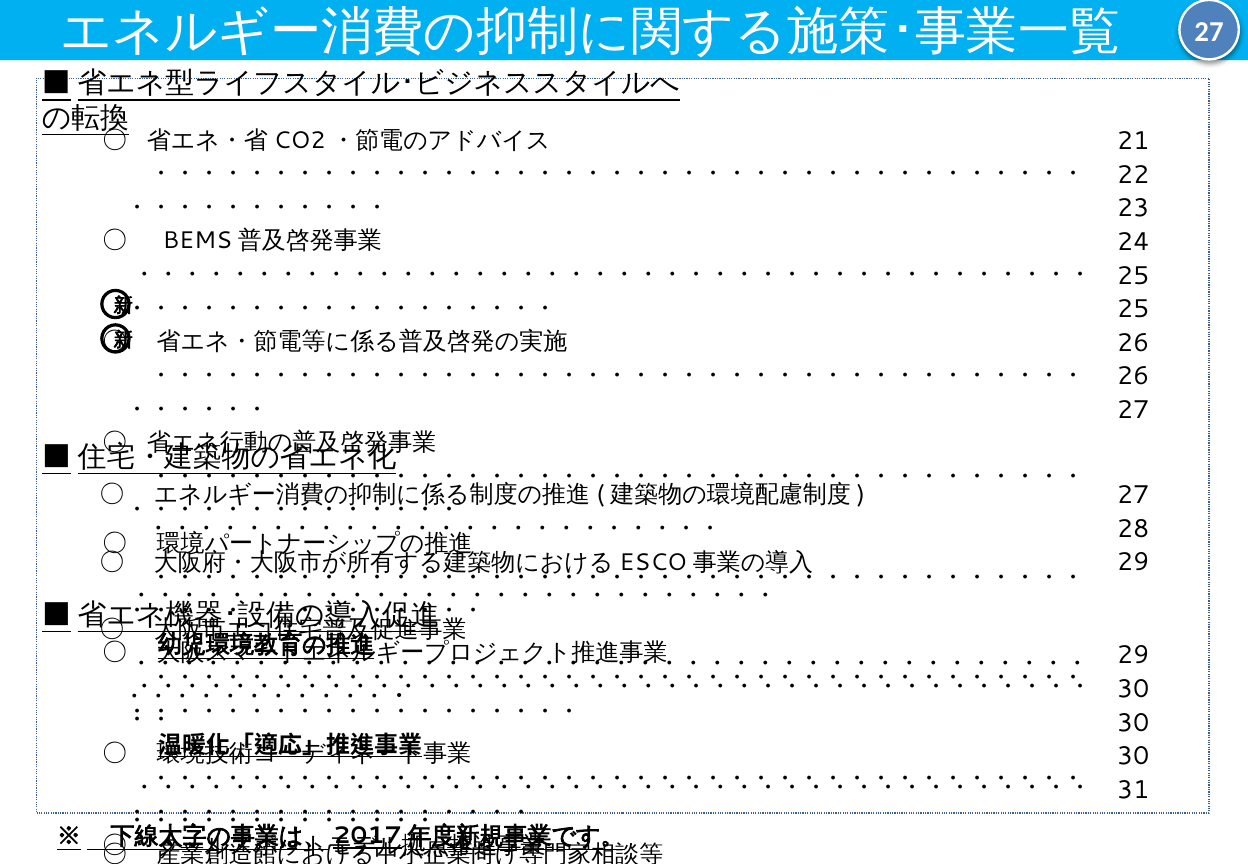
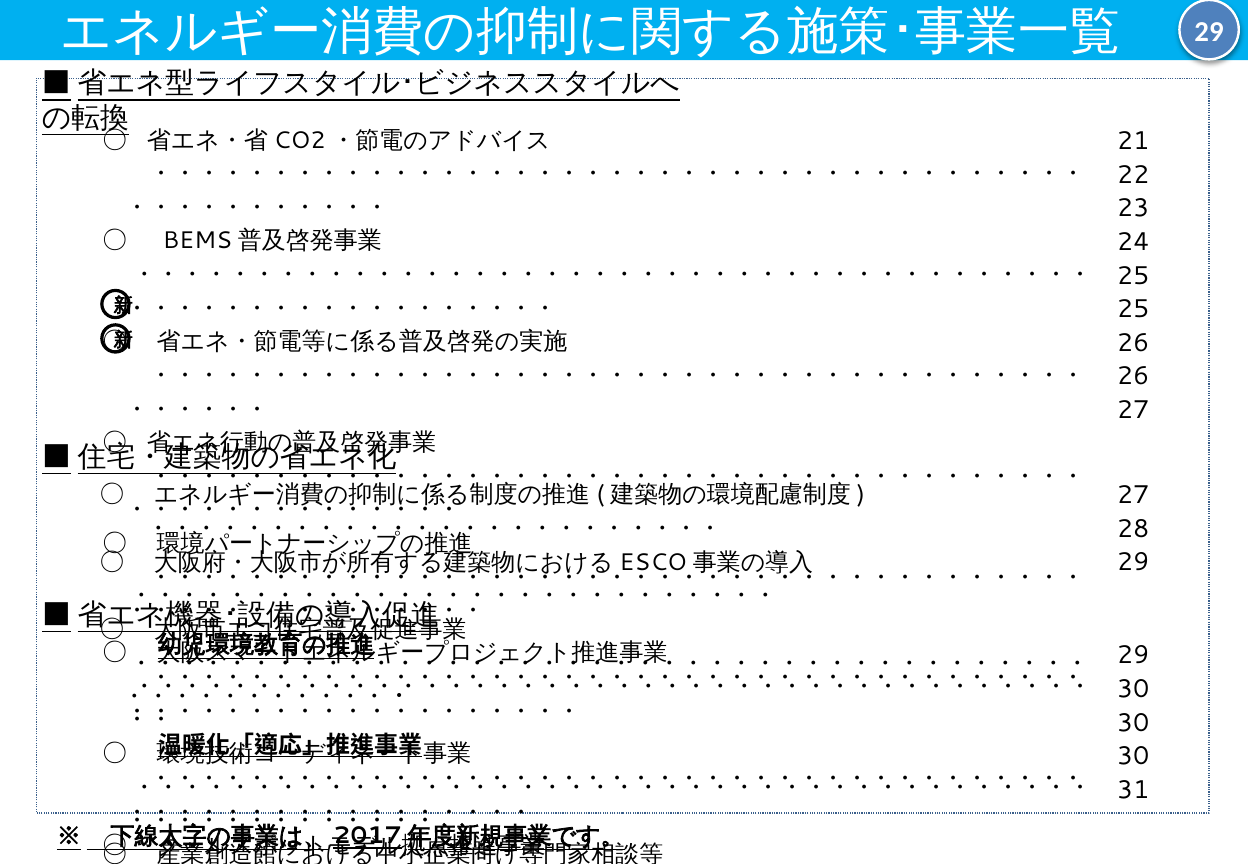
27 at (1209, 32): 27 -> 29
